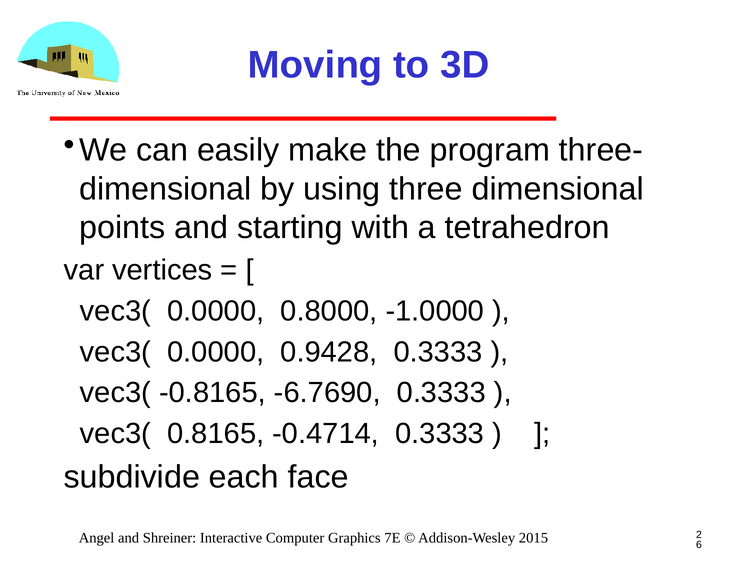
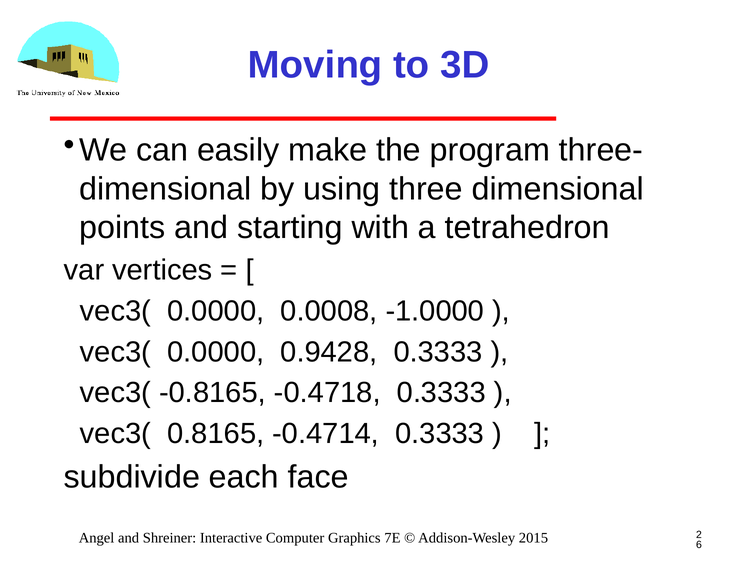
0.8000: 0.8000 -> 0.0008
-6.7690: -6.7690 -> -0.4718
